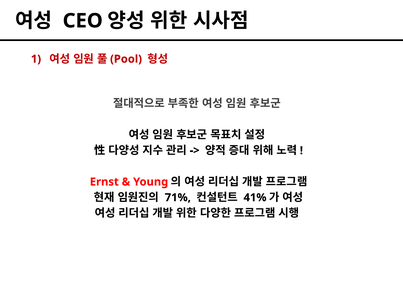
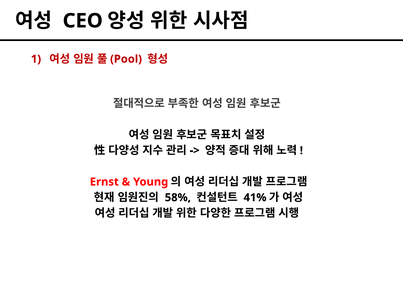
71%: 71% -> 58%
